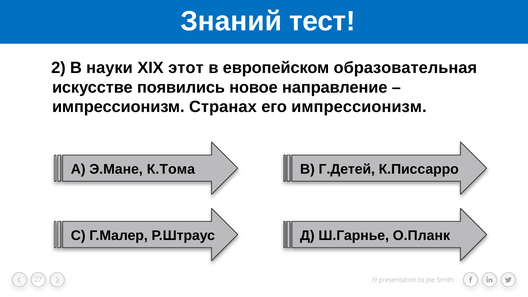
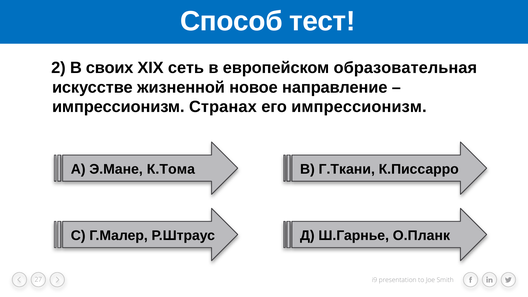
Знаний: Знаний -> Способ
науки: науки -> своих
этот: этот -> сеть
появились: появились -> жизненной
Г.Детей: Г.Детей -> Г.Ткани
